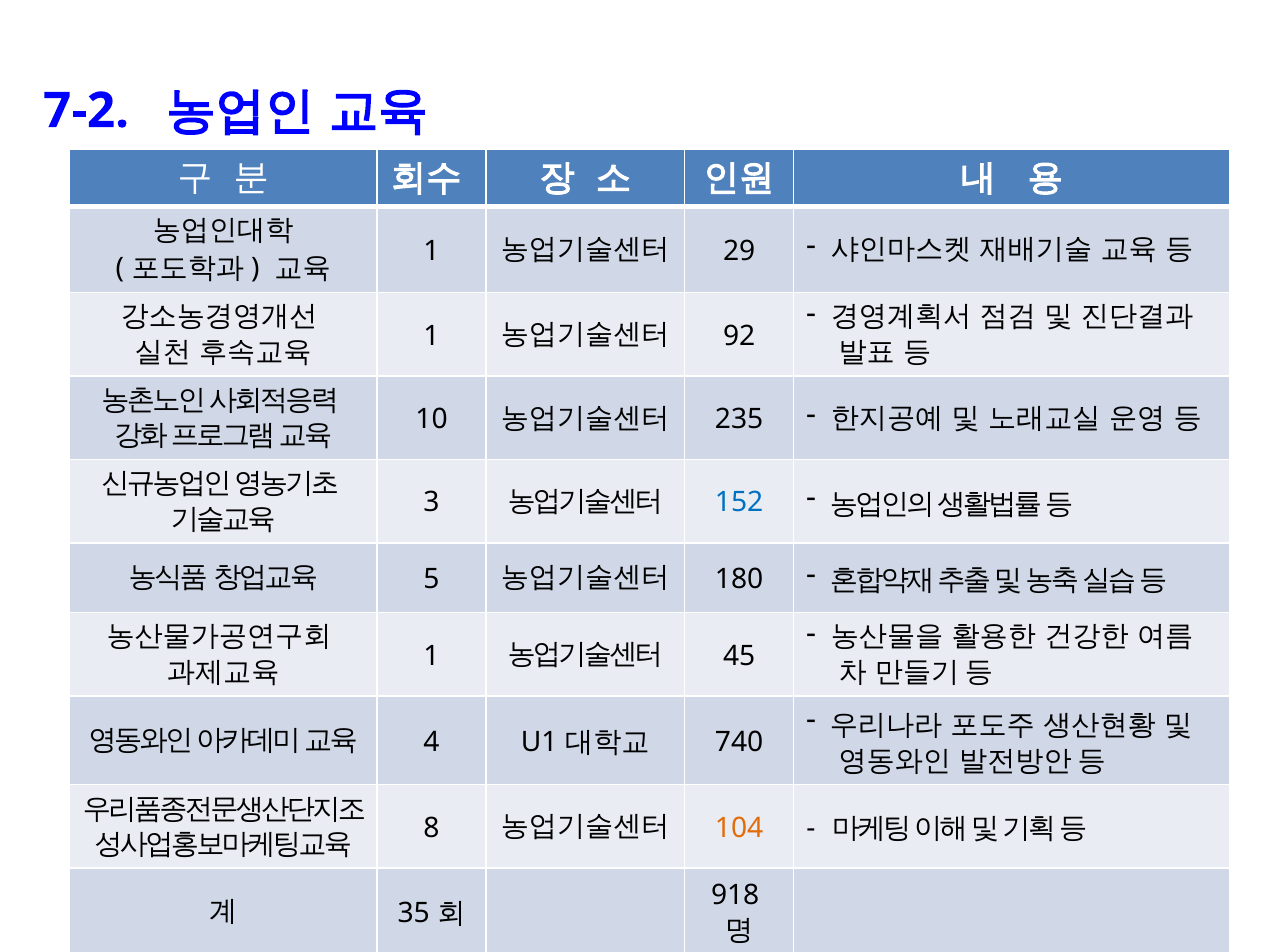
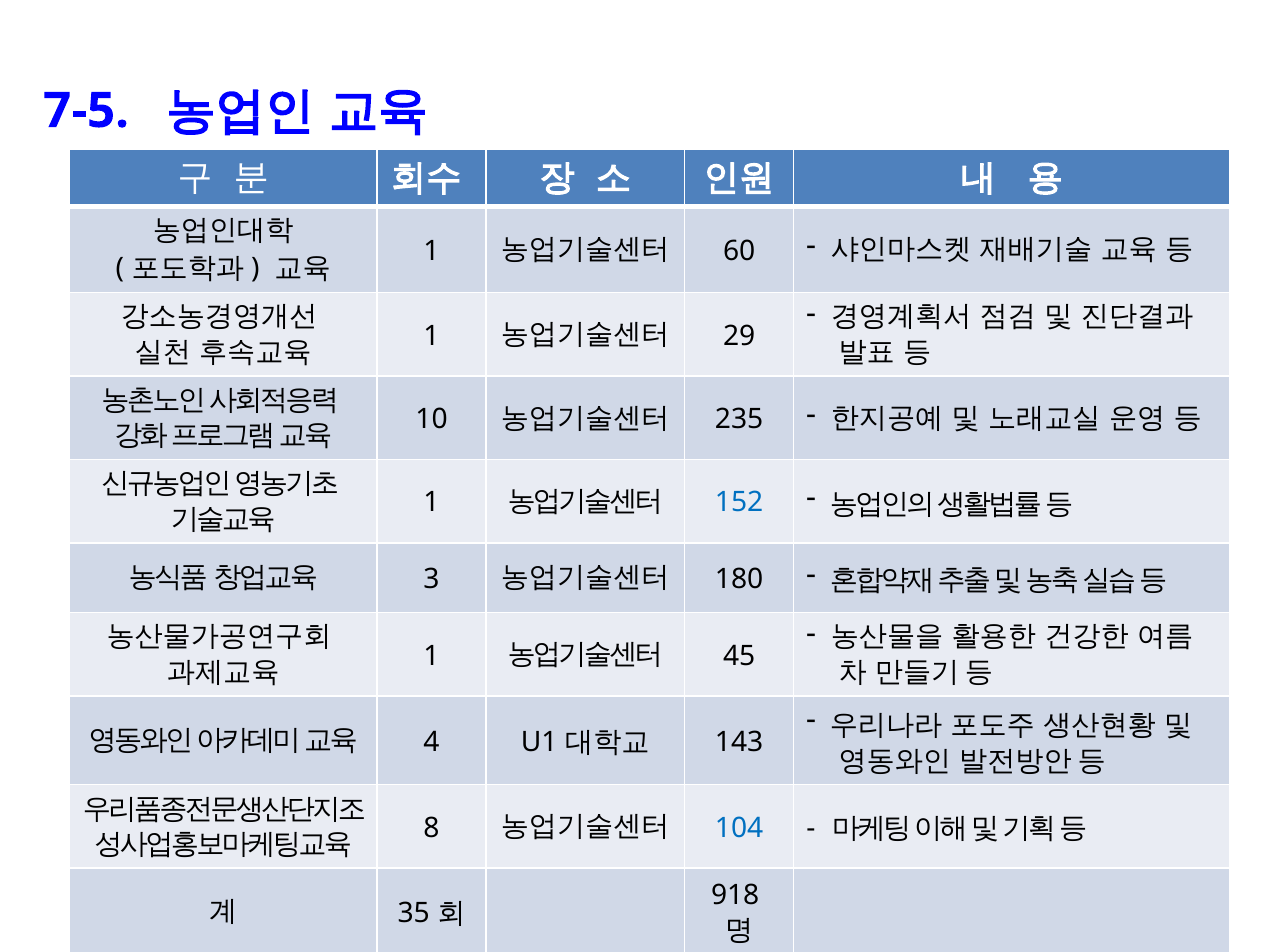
7-2: 7-2 -> 7-5
29: 29 -> 60
92: 92 -> 29
3 at (432, 503): 3 -> 1
5: 5 -> 3
740: 740 -> 143
104 colour: orange -> blue
